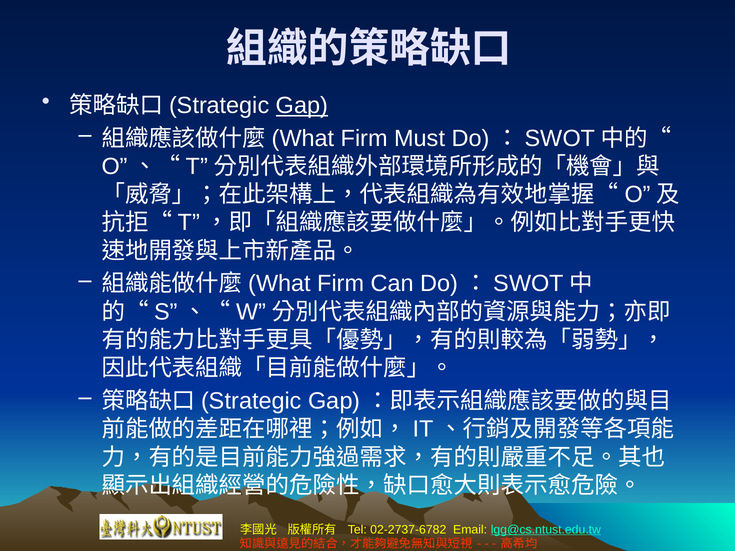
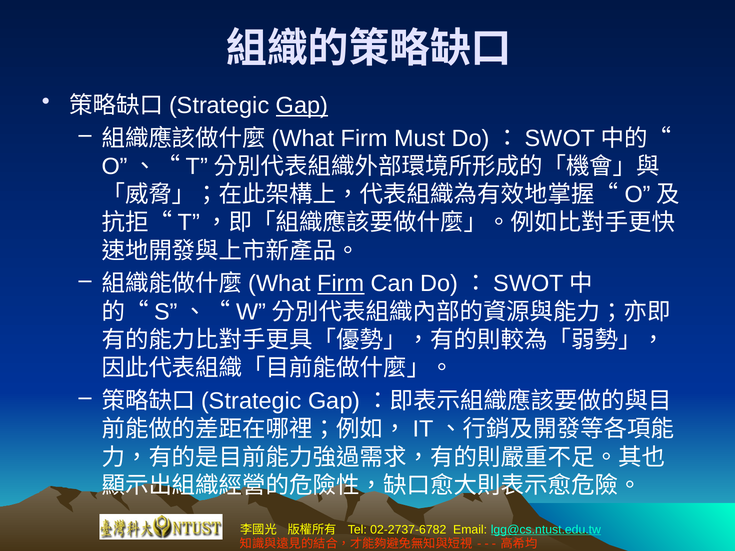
Firm at (341, 284) underline: none -> present
